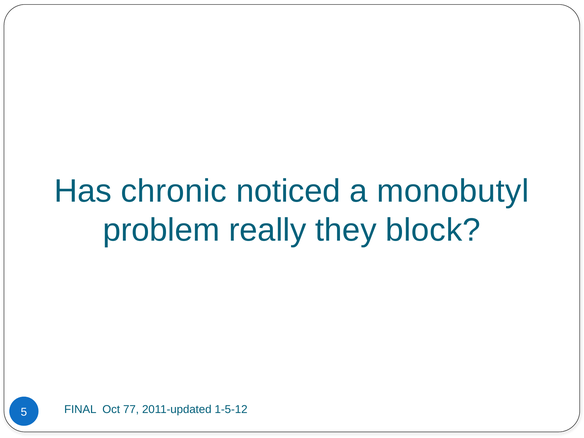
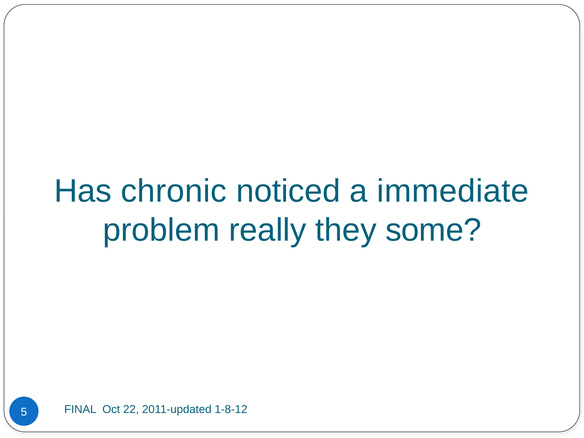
monobutyl: monobutyl -> immediate
block: block -> some
77: 77 -> 22
1-5-12: 1-5-12 -> 1-8-12
